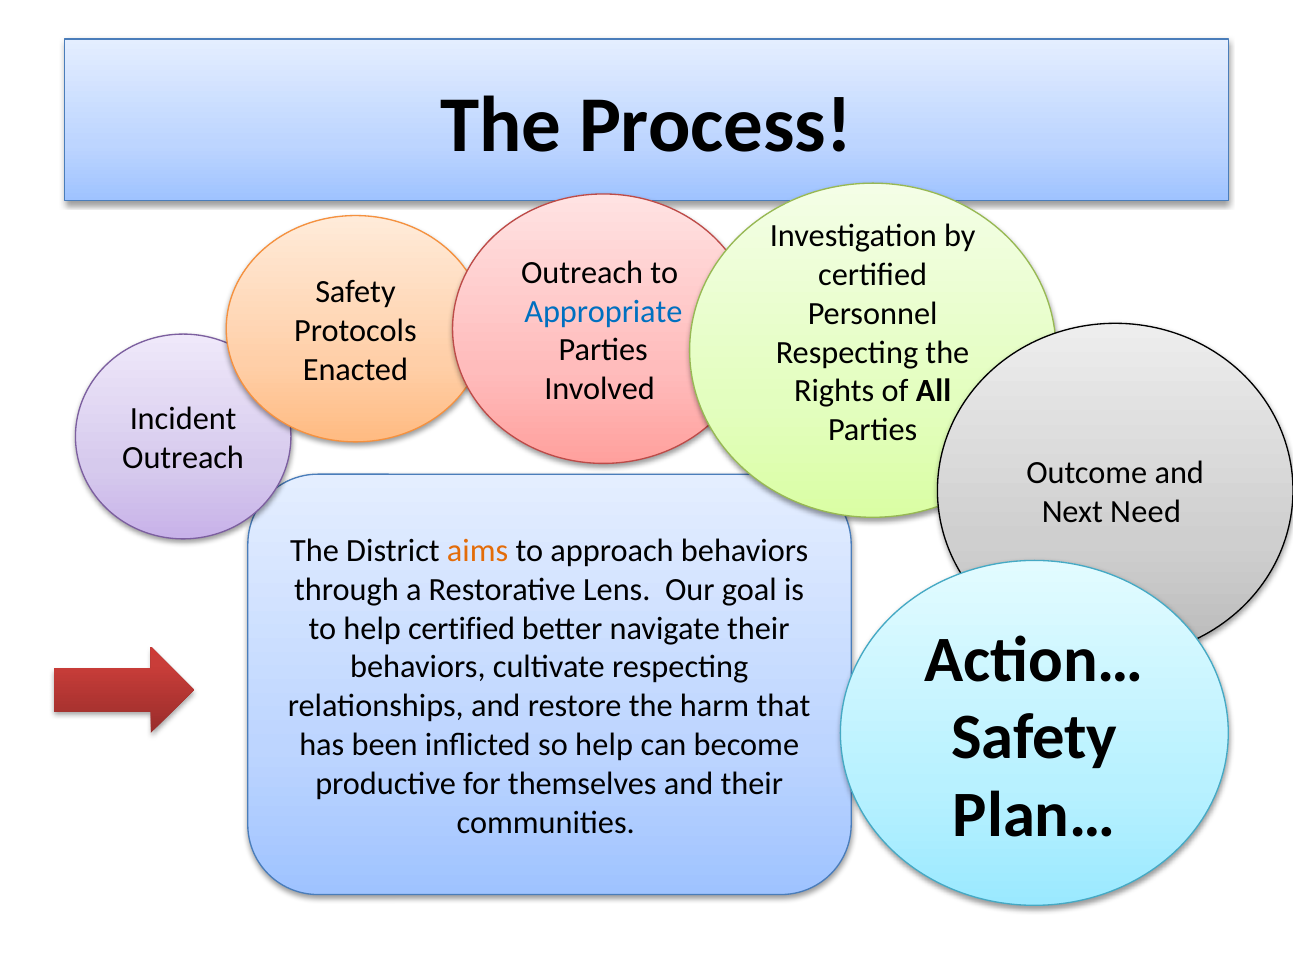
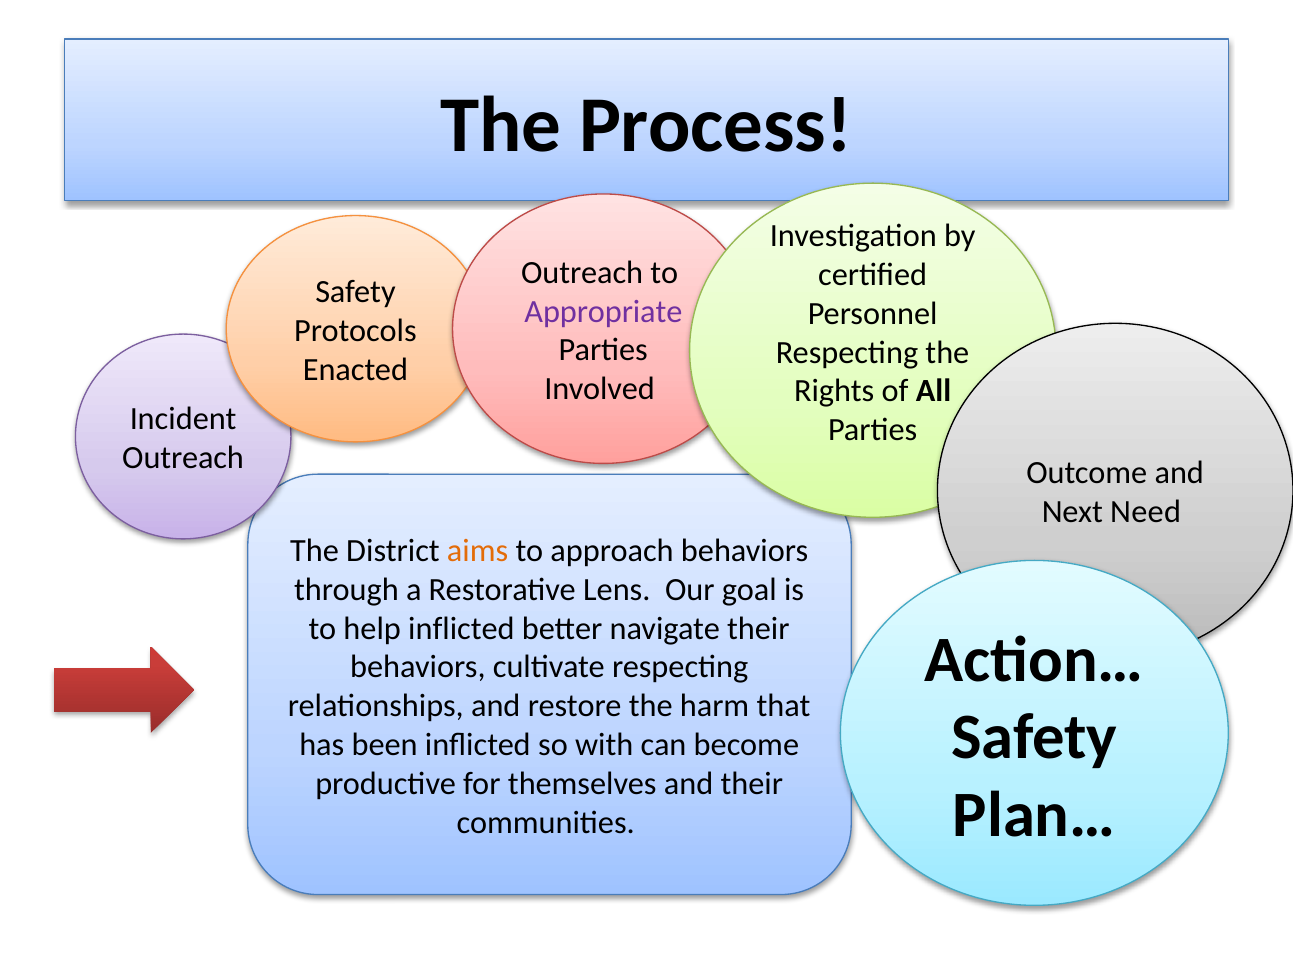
Appropriate colour: blue -> purple
help certified: certified -> inflicted
so help: help -> with
